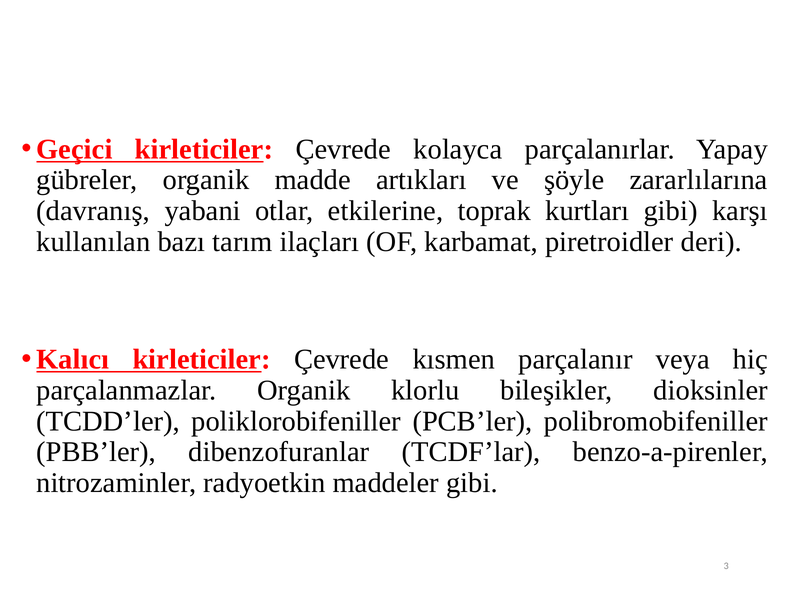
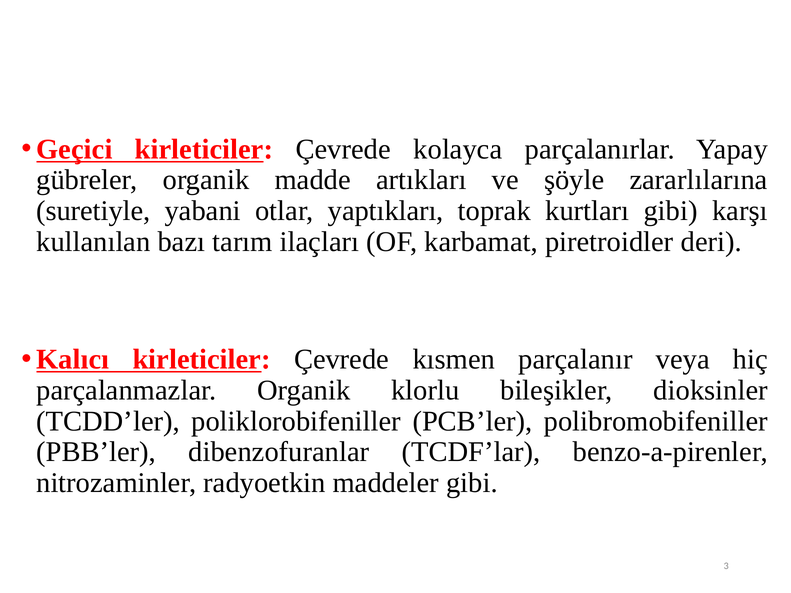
davranış: davranış -> suretiyle
etkilerine: etkilerine -> yaptıkları
